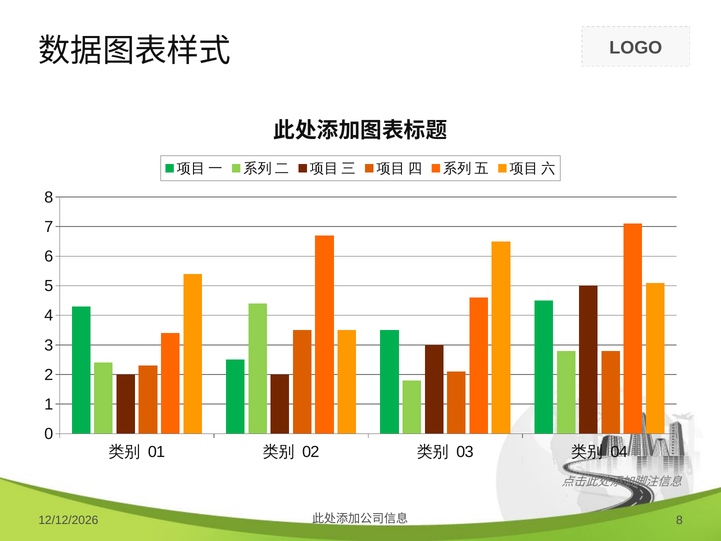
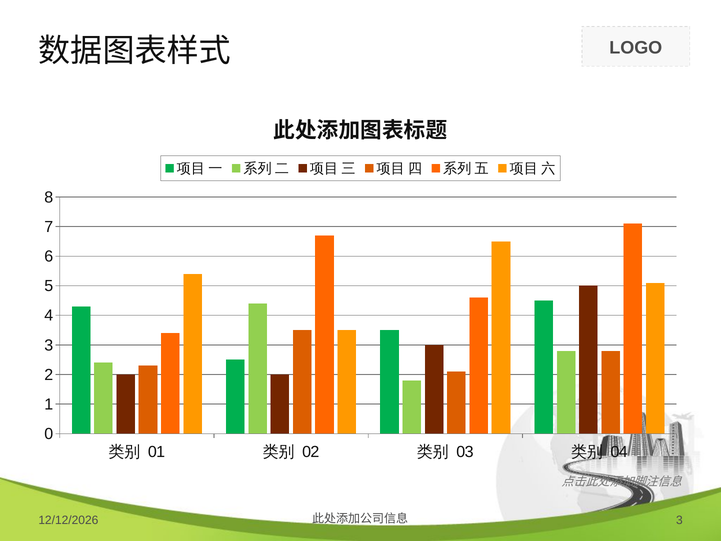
8 at (679, 520): 8 -> 3
